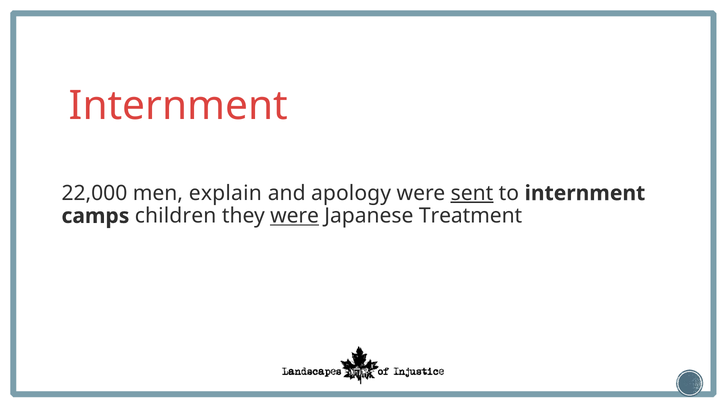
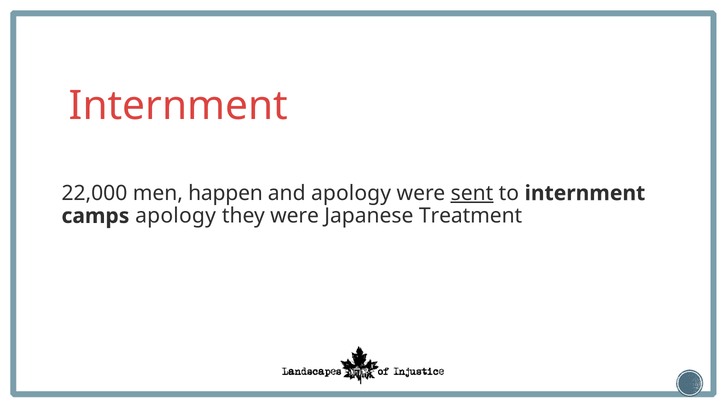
explain: explain -> happen
camps children: children -> apology
were at (295, 216) underline: present -> none
